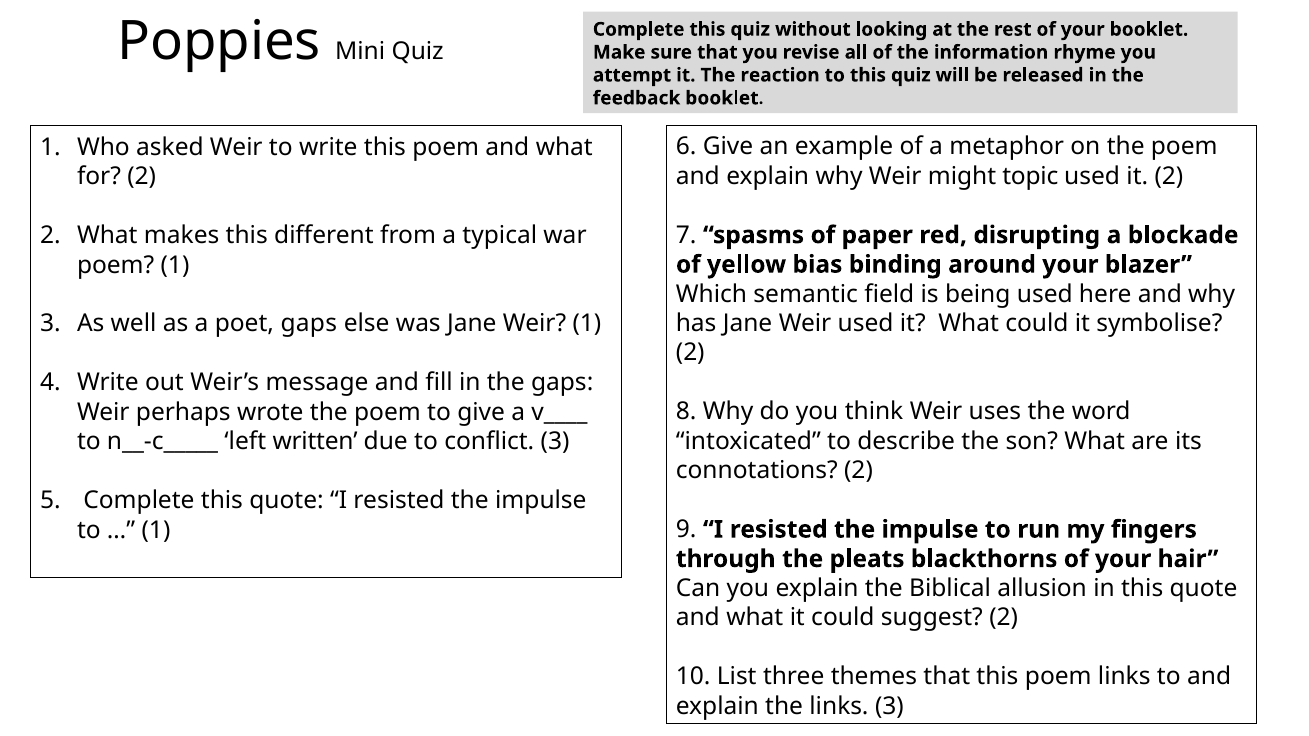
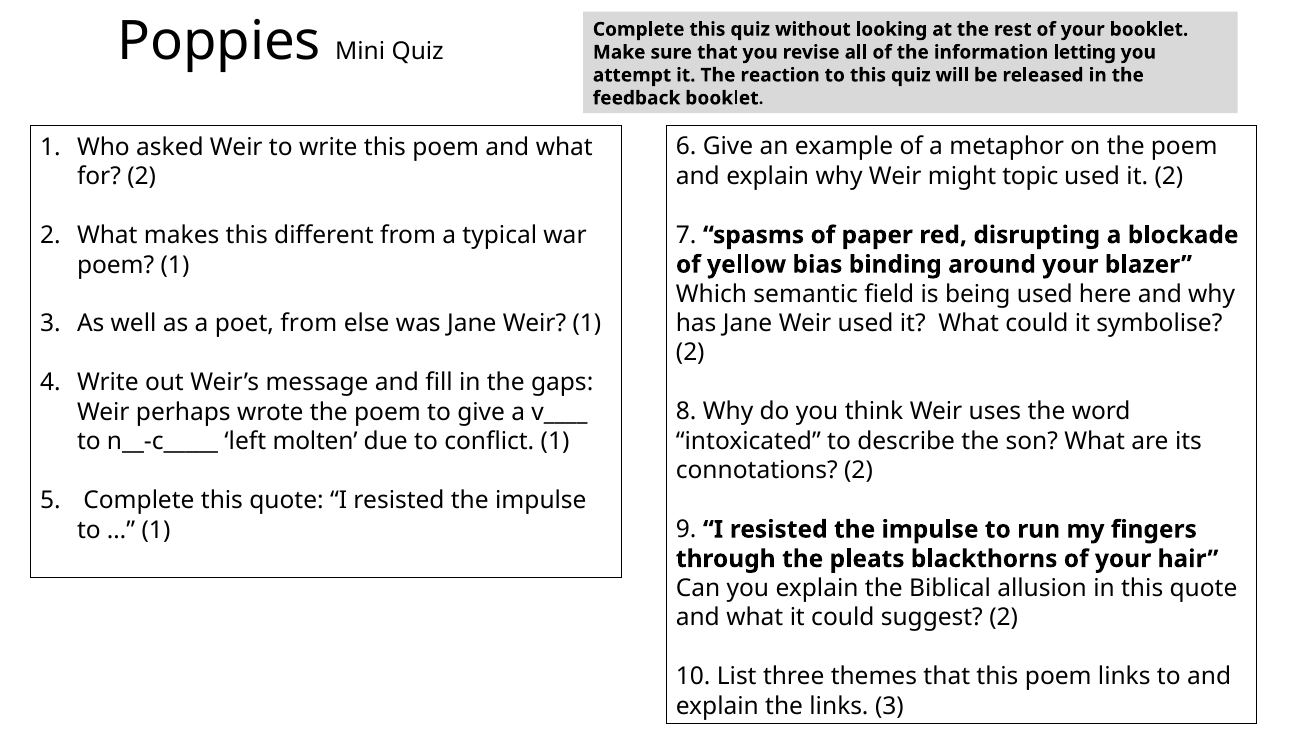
rhyme: rhyme -> letting
poet gaps: gaps -> from
written: written -> molten
conflict 3: 3 -> 1
